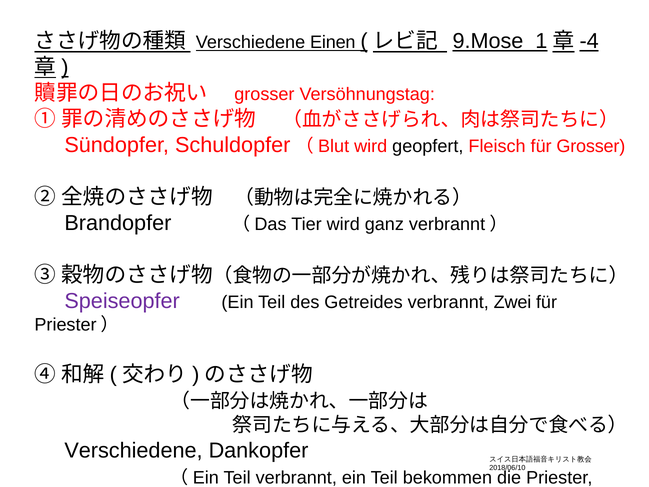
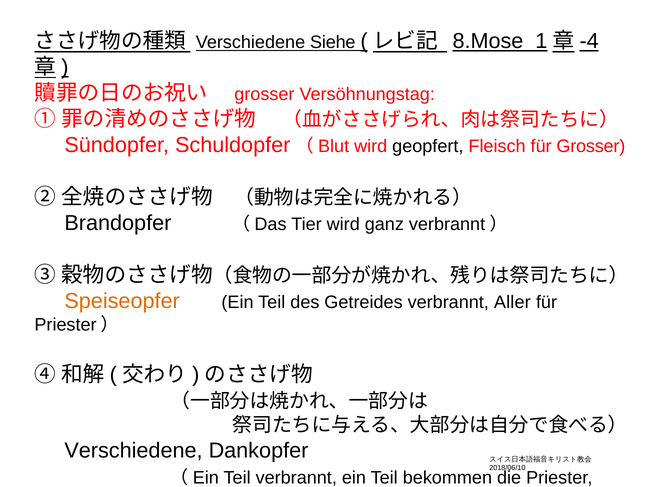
Einen: Einen -> Siehe
9.Mose: 9.Mose -> 8.Mose
Speiseopfer colour: purple -> orange
Zwei: Zwei -> Aller
